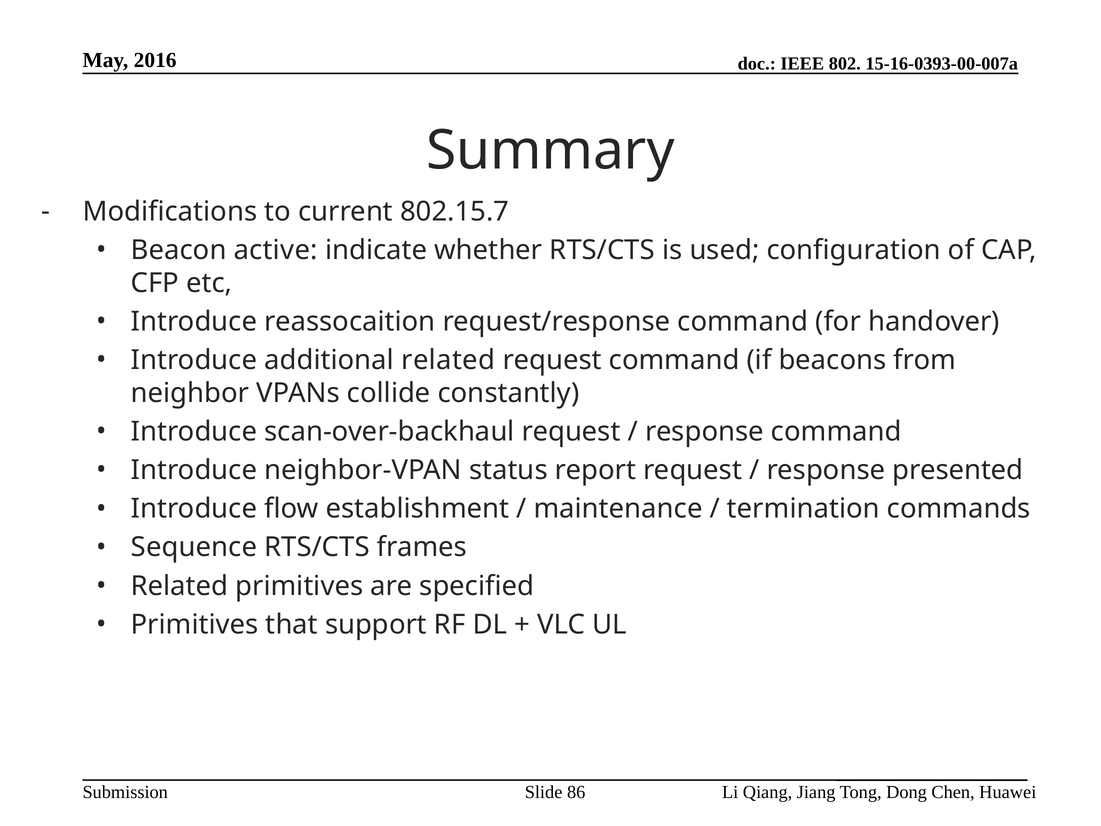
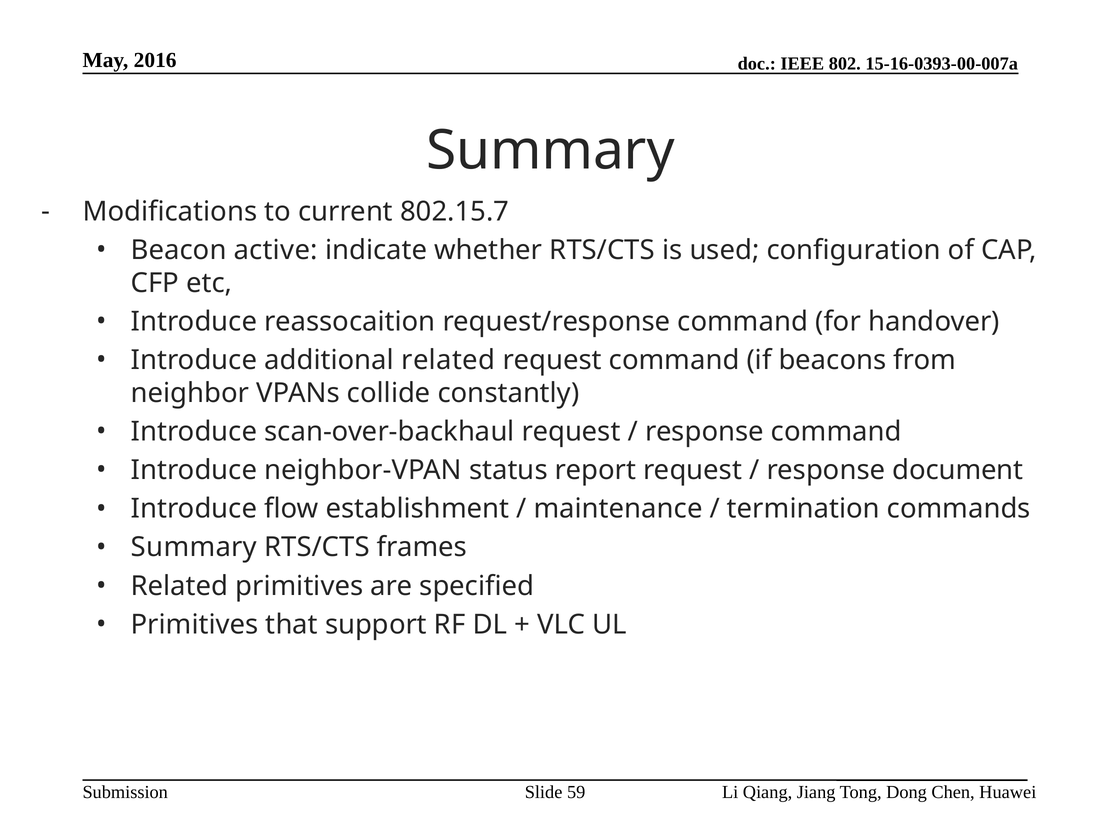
presented: presented -> document
Sequence at (194, 547): Sequence -> Summary
86: 86 -> 59
